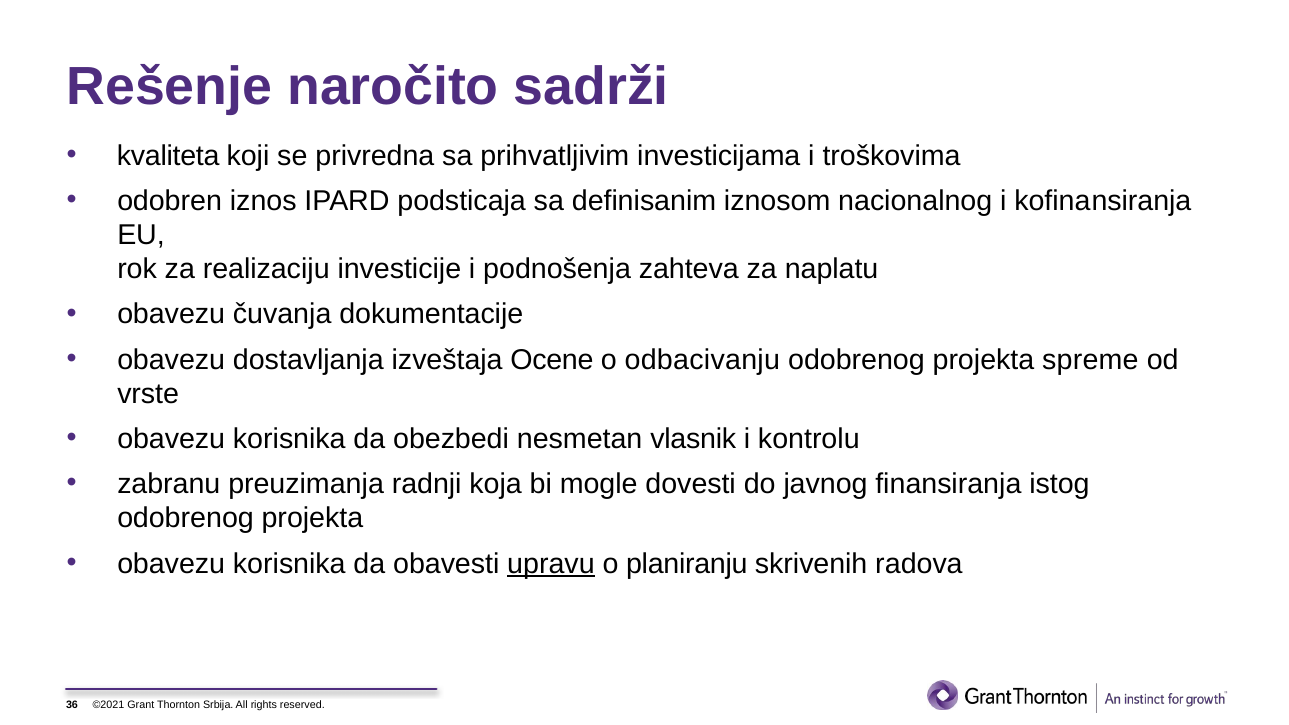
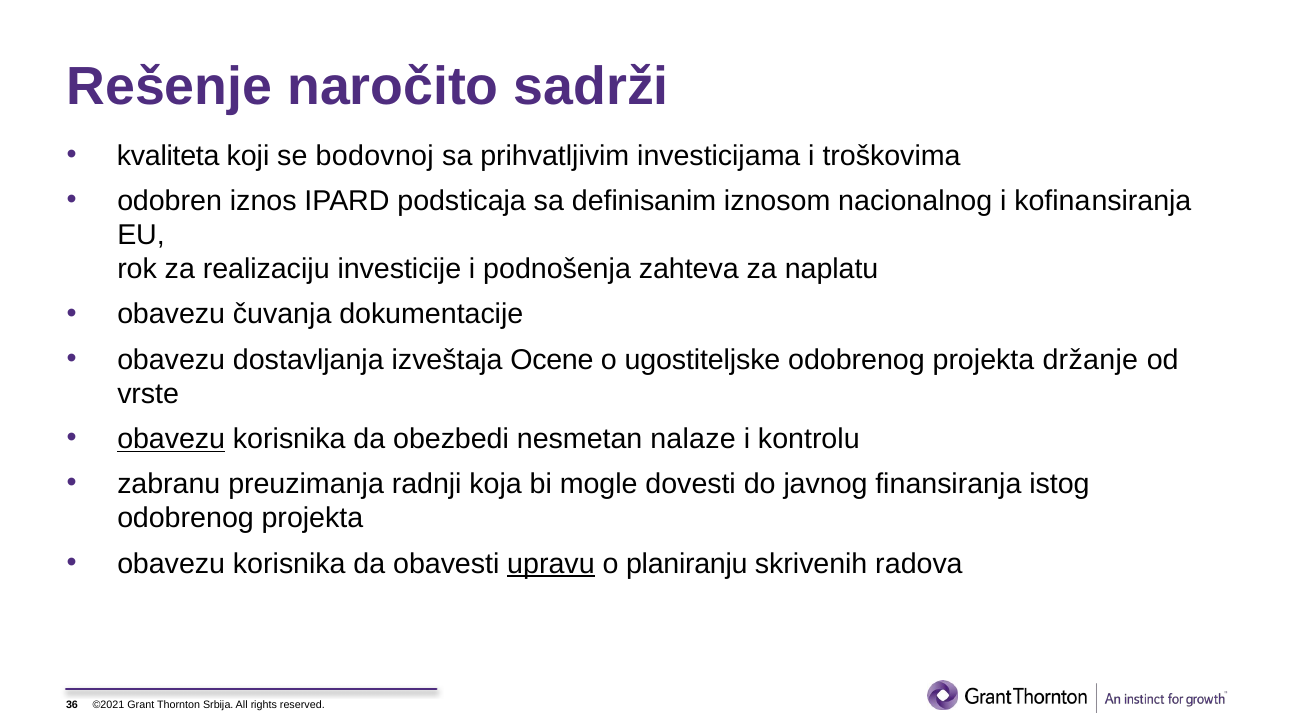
privredna: privredna -> bodovnoj
odbacivanju: odbacivanju -> ugostiteljske
spreme: spreme -> držanje
obavezu at (171, 439) underline: none -> present
vlasnik: vlasnik -> nalaze
